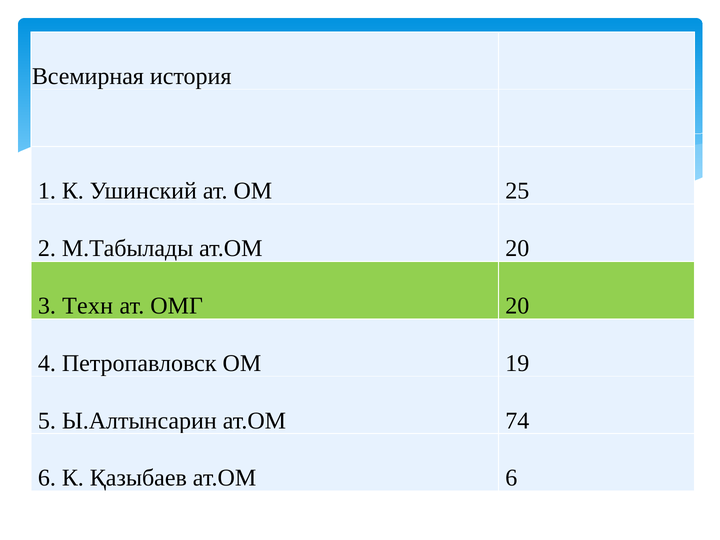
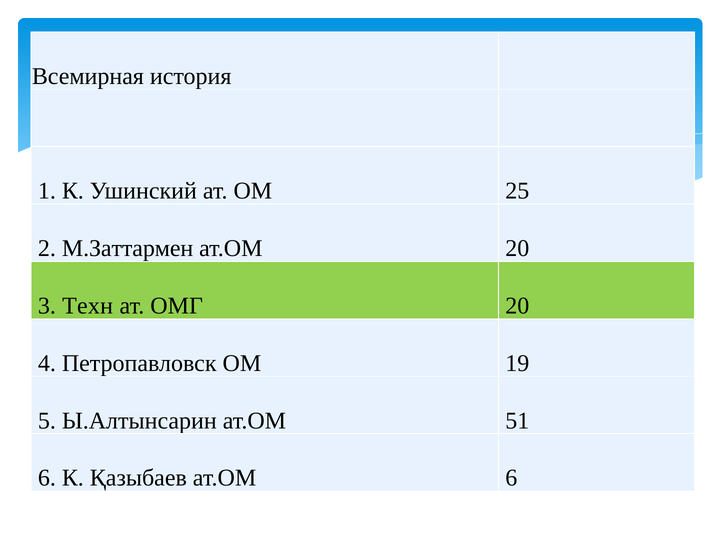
М.Табылады: М.Табылады -> М.Заттармен
74: 74 -> 51
